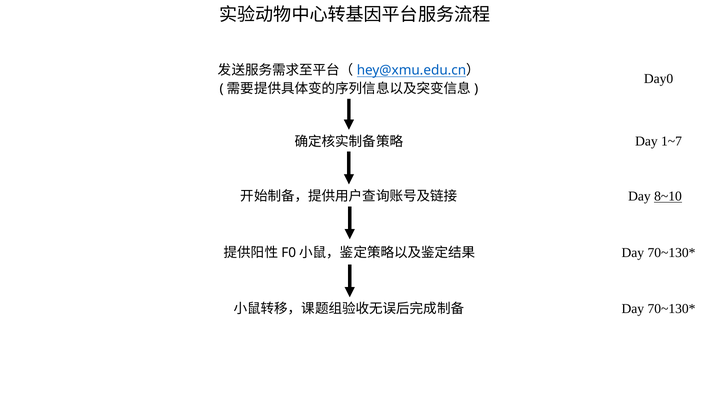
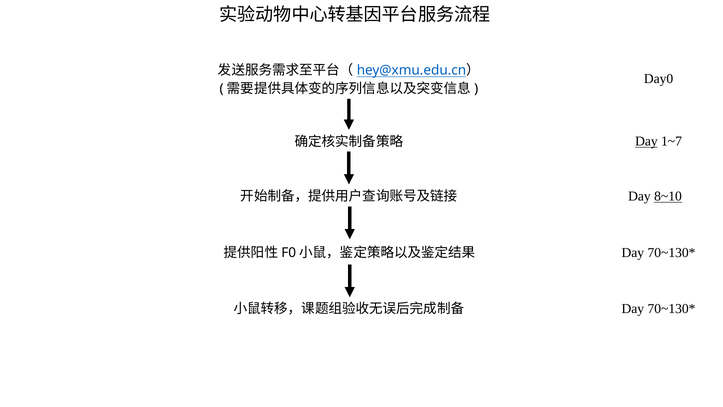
Day at (646, 141) underline: none -> present
